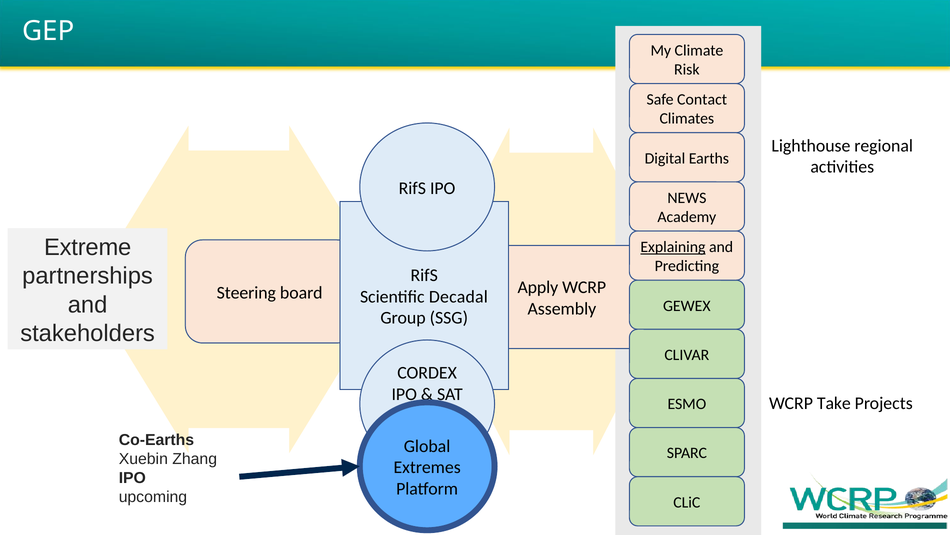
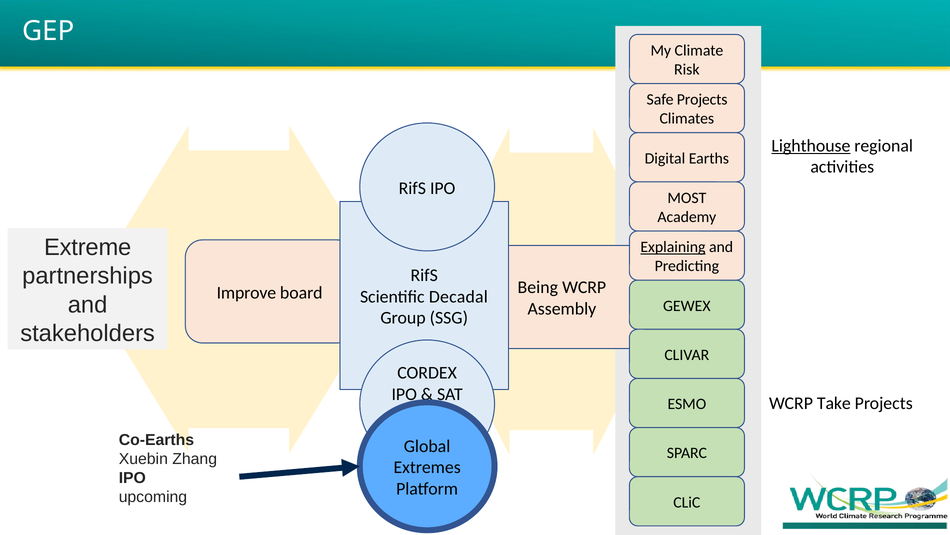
Safe Contact: Contact -> Projects
Lighthouse underline: none -> present
NEWS: NEWS -> MOST
Apply: Apply -> Being
Steering: Steering -> Improve
